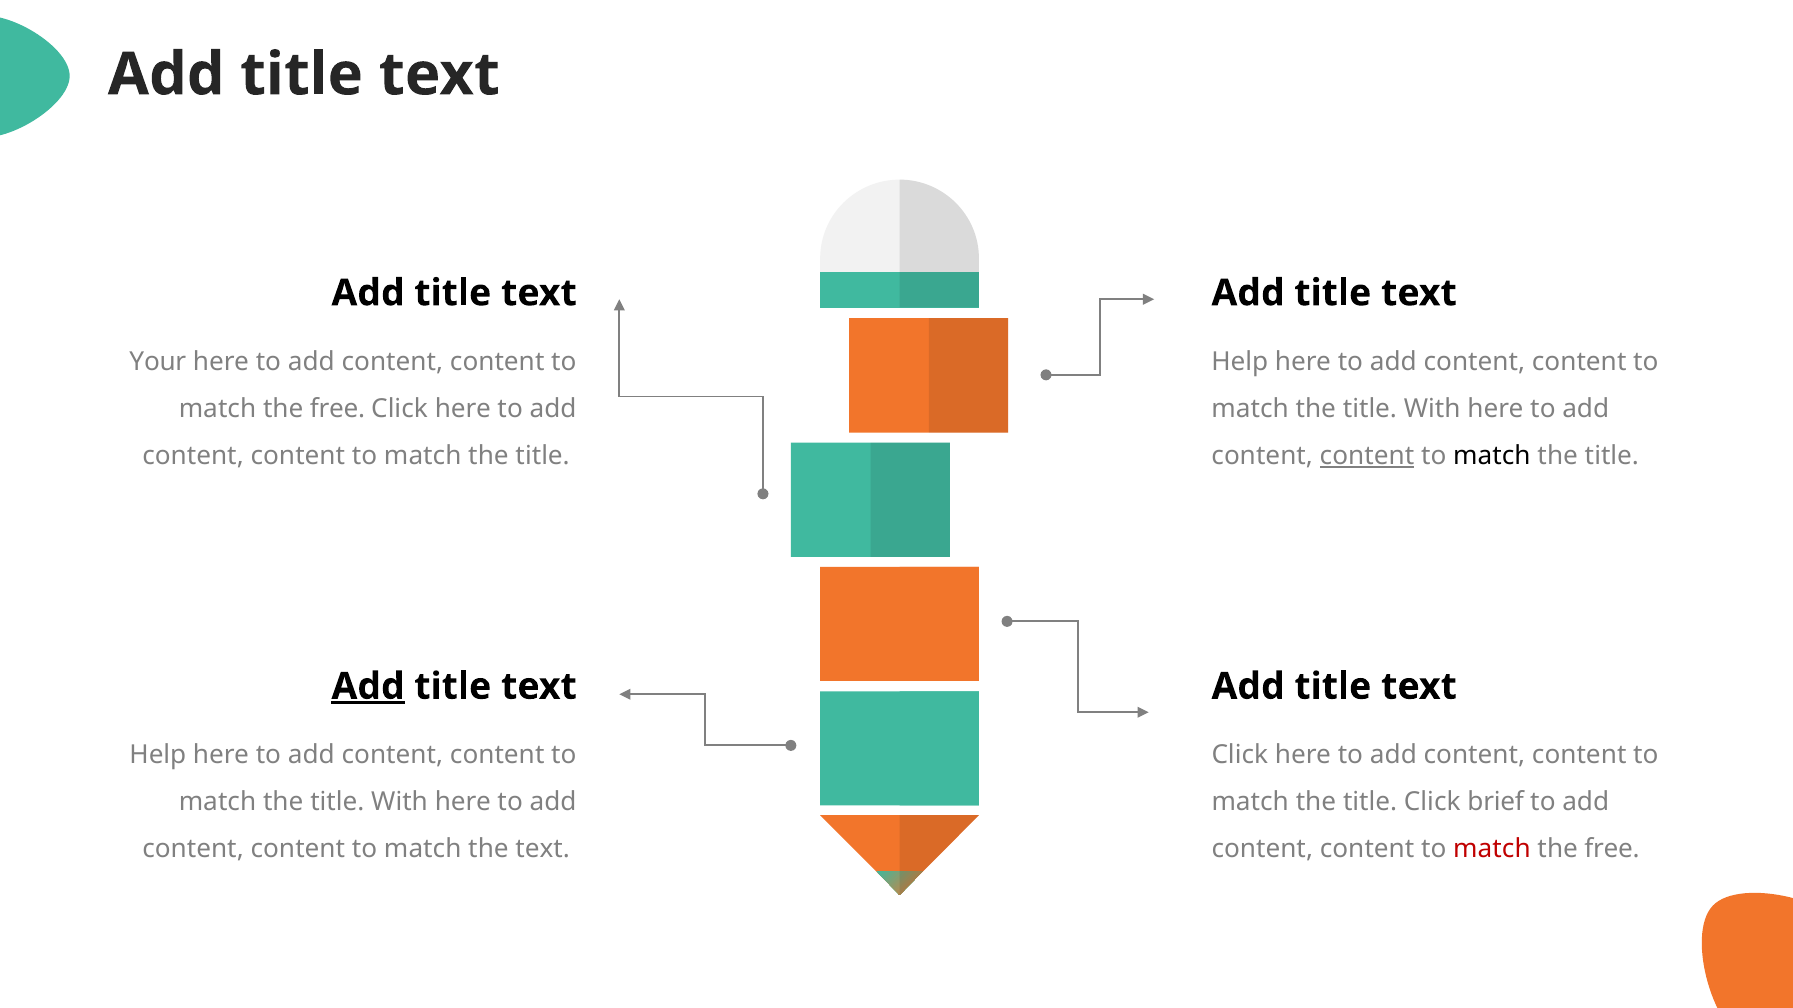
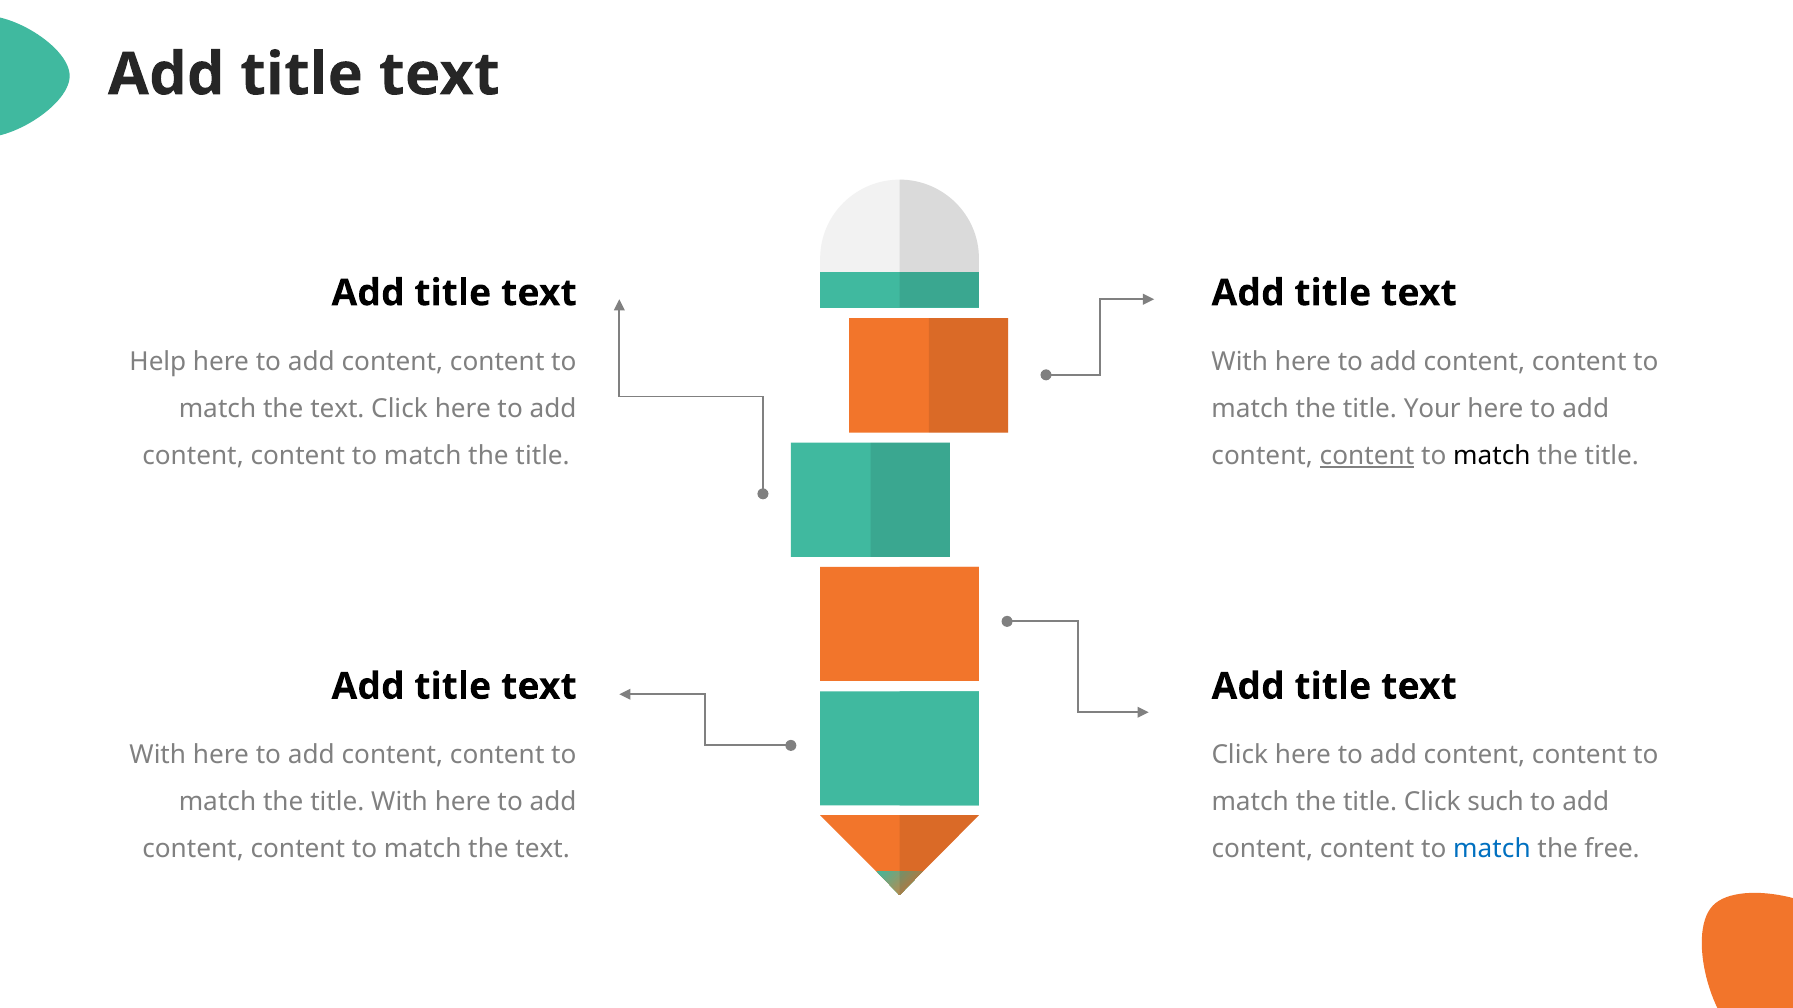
Your: Your -> Help
Help at (1240, 362): Help -> With
free at (337, 409): free -> text
With at (1432, 409): With -> Your
Add at (368, 687) underline: present -> none
Help at (158, 755): Help -> With
brief: brief -> such
match at (1492, 849) colour: red -> blue
